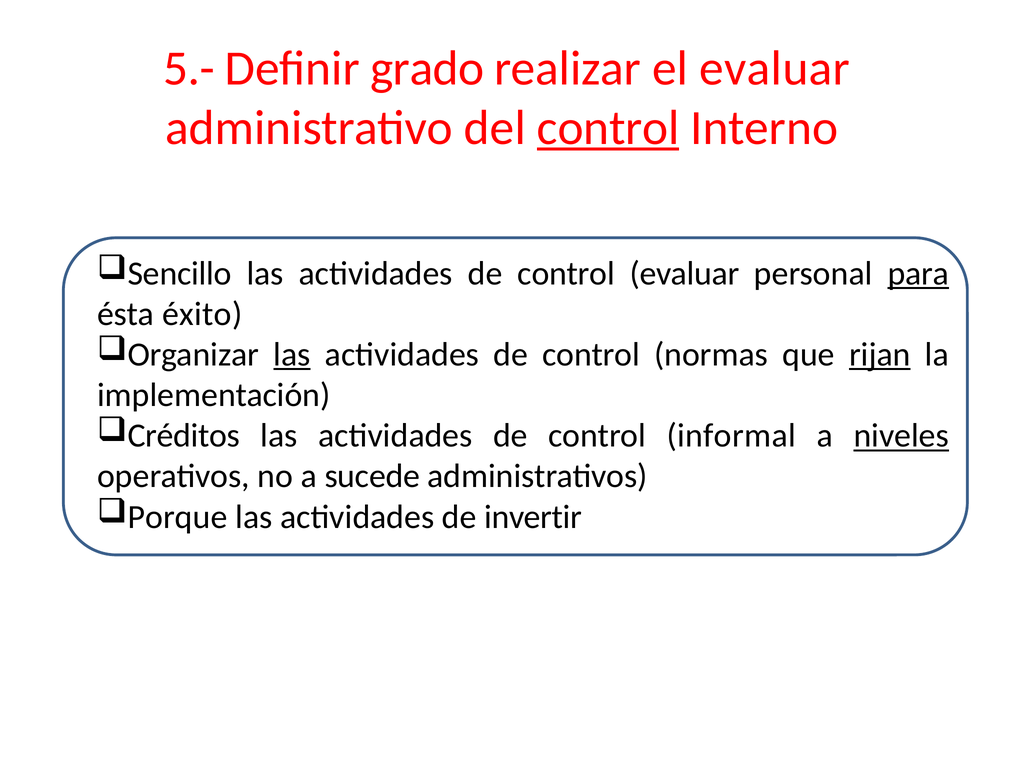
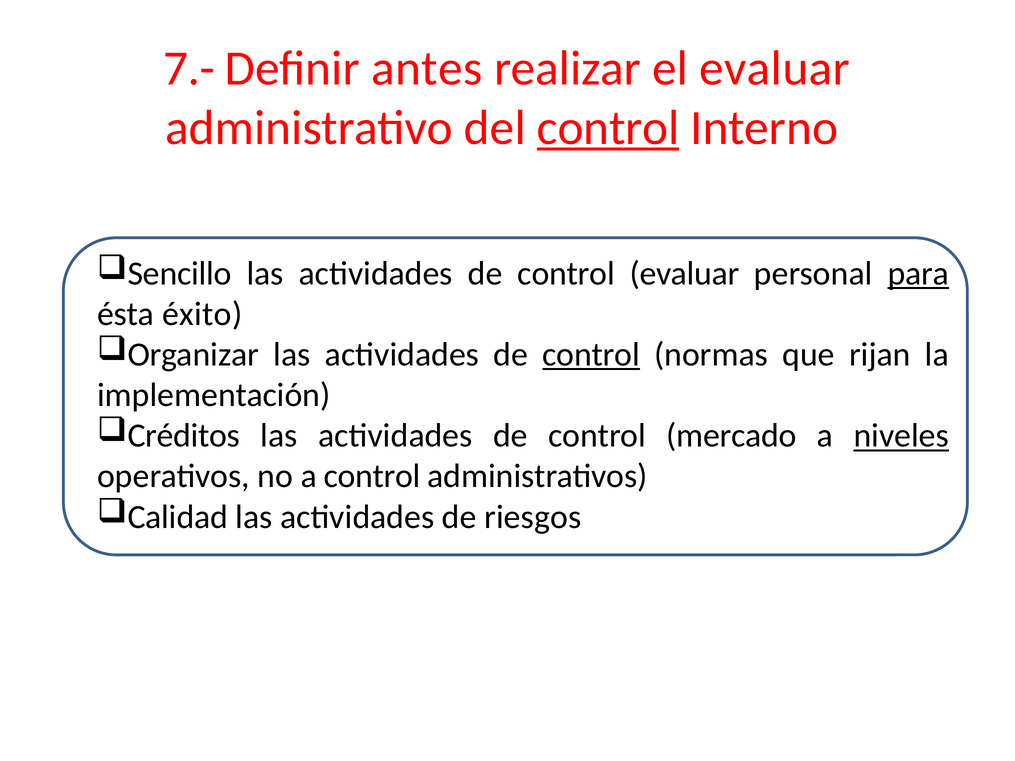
5.-: 5.- -> 7.-
grado: grado -> antes
las at (292, 355) underline: present -> none
control at (591, 355) underline: none -> present
rijan underline: present -> none
informal: informal -> mercado
a sucede: sucede -> control
Porque: Porque -> Calidad
invertir: invertir -> riesgos
